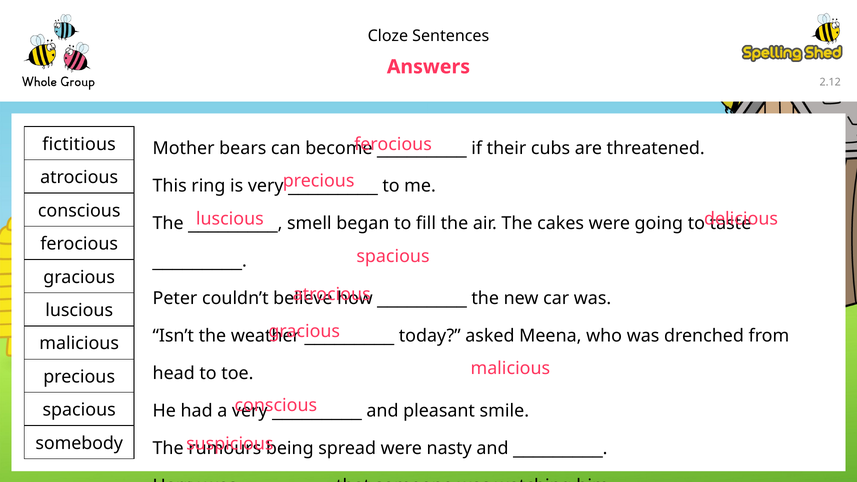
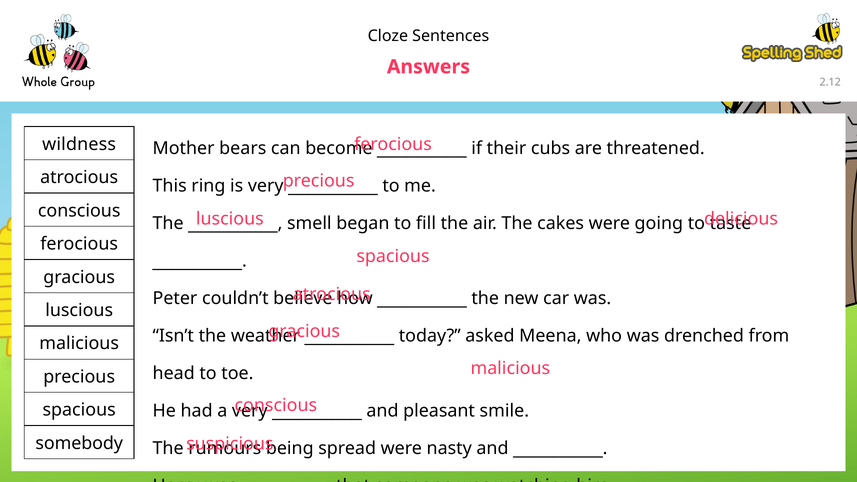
fictitious: fictitious -> wildness
